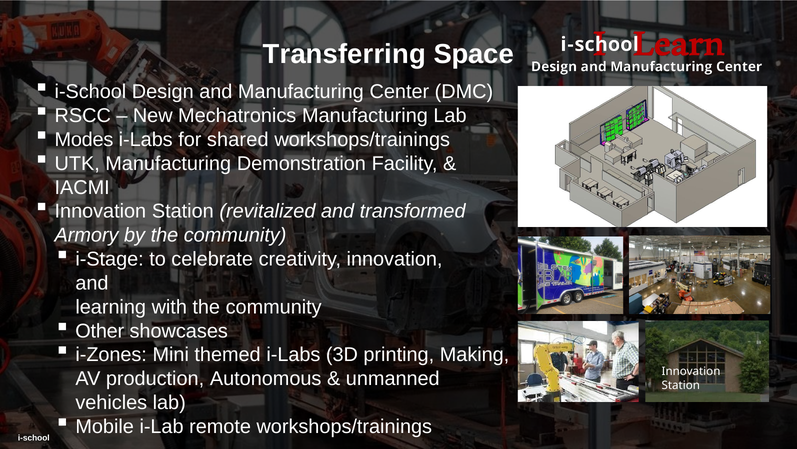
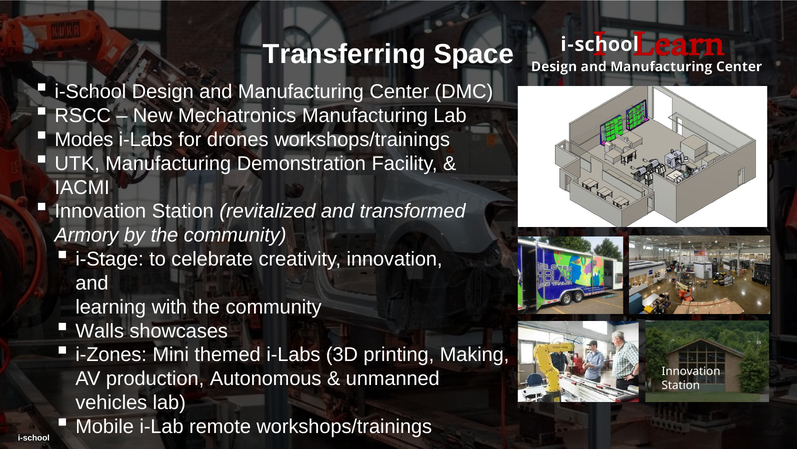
shared: shared -> drones
Other: Other -> Walls
